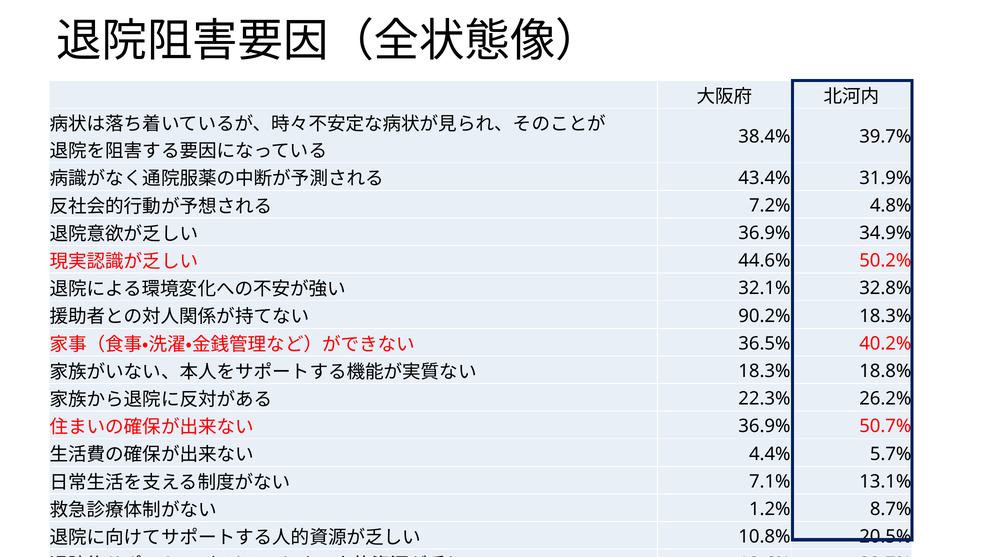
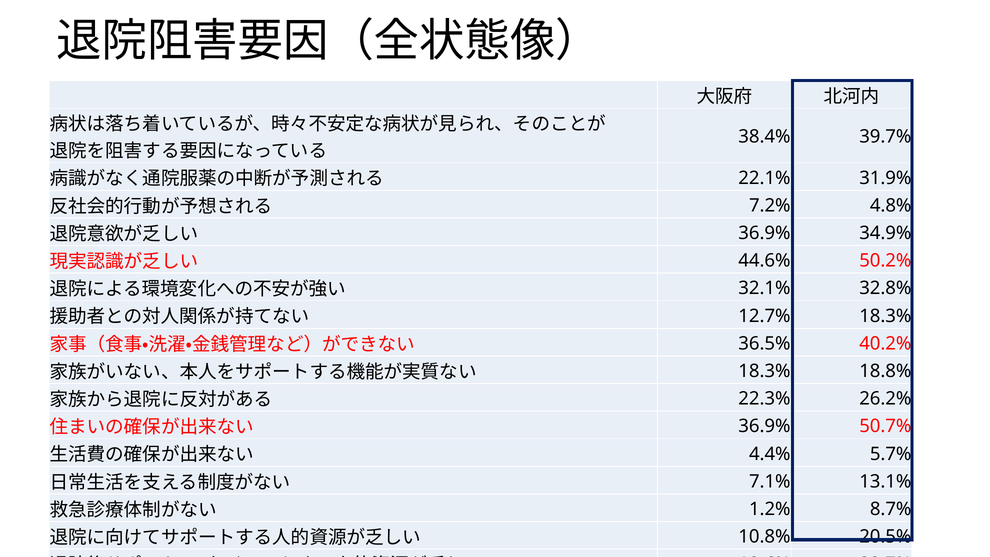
43.4%: 43.4% -> 22.1%
90.2%: 90.2% -> 12.7%
